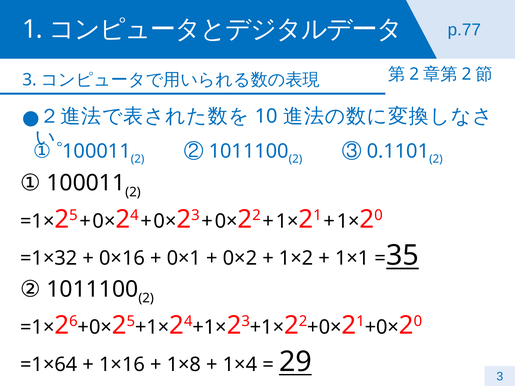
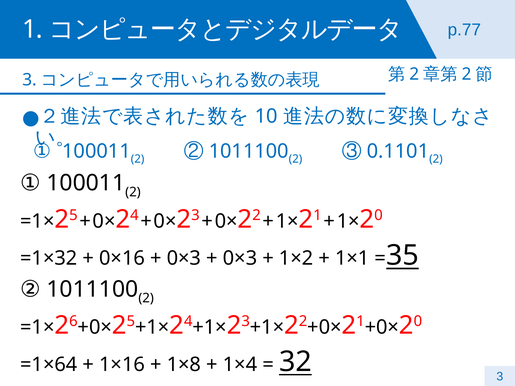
0×1 at (184, 259): 0×1 -> 0×3
0×2 at (240, 259): 0×2 -> 0×3
29: 29 -> 32
